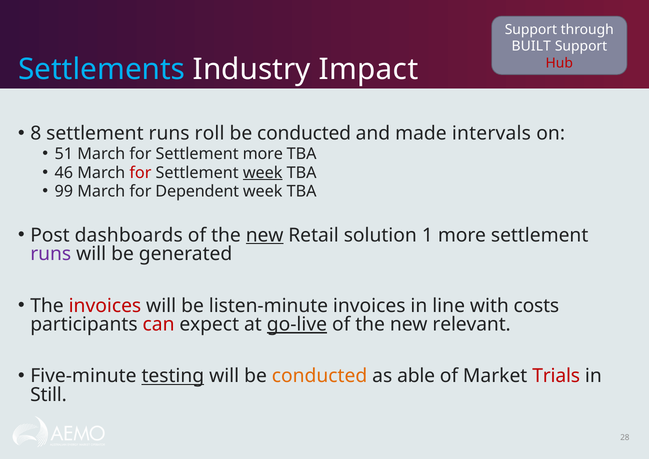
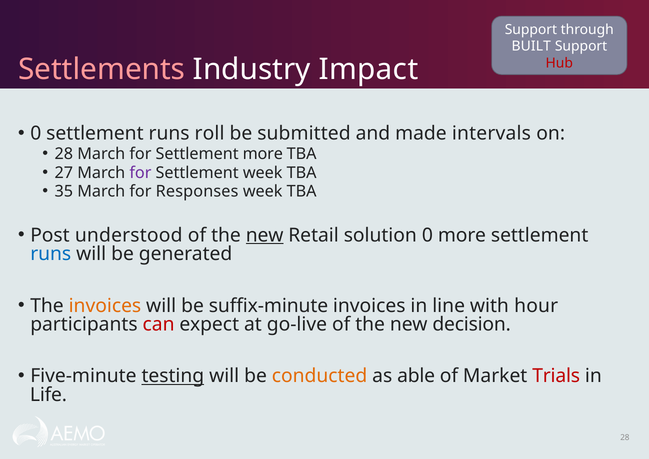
Settlements colour: light blue -> pink
8 at (36, 134): 8 -> 0
conducted at (304, 134): conducted -> submitted
51 at (64, 154): 51 -> 28
46: 46 -> 27
for at (140, 173) colour: red -> purple
week at (263, 173) underline: present -> none
99: 99 -> 35
Dependent: Dependent -> Responses
dashboards: dashboards -> understood
solution 1: 1 -> 0
runs at (51, 254) colour: purple -> blue
invoices at (105, 306) colour: red -> orange
listen-minute: listen-minute -> suffix-minute
costs: costs -> hour
go-live underline: present -> none
relevant: relevant -> decision
Still: Still -> Life
